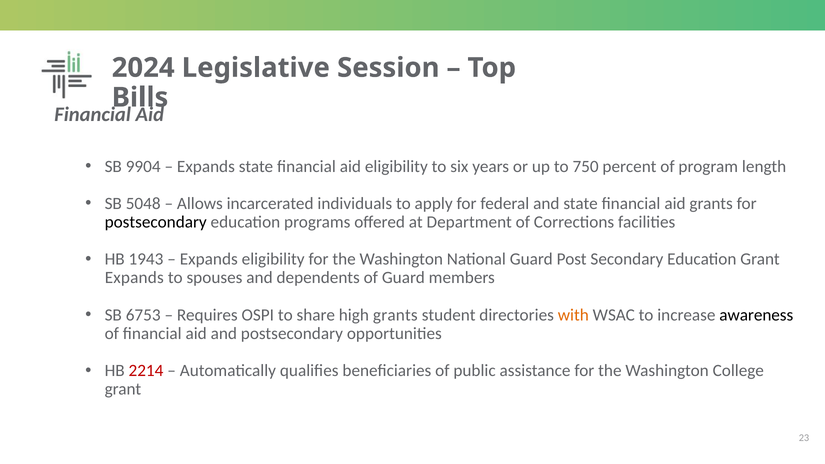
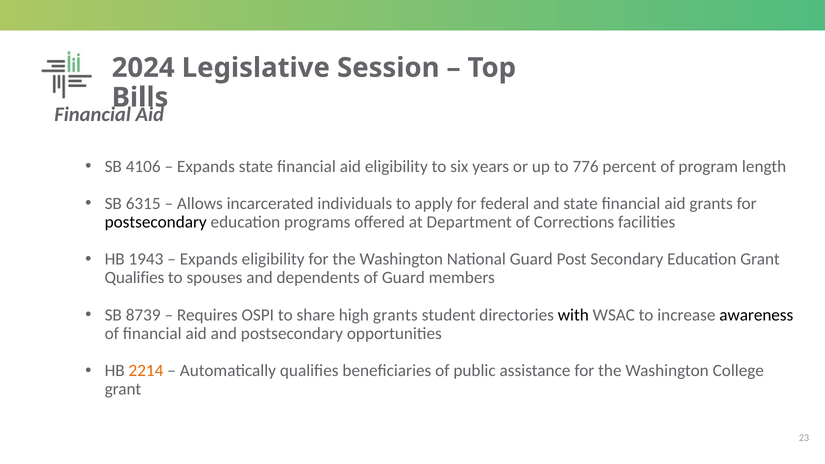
9904: 9904 -> 4106
750: 750 -> 776
5048: 5048 -> 6315
Expands at (134, 278): Expands -> Qualifies
6753: 6753 -> 8739
with colour: orange -> black
2214 colour: red -> orange
